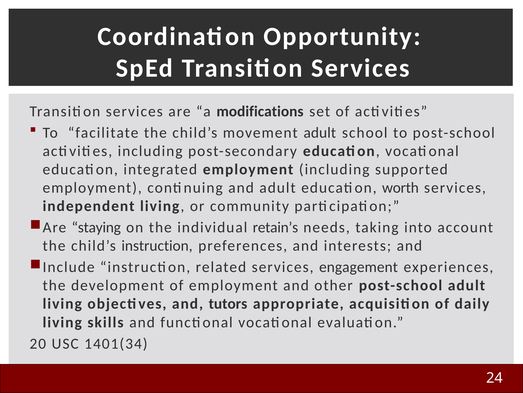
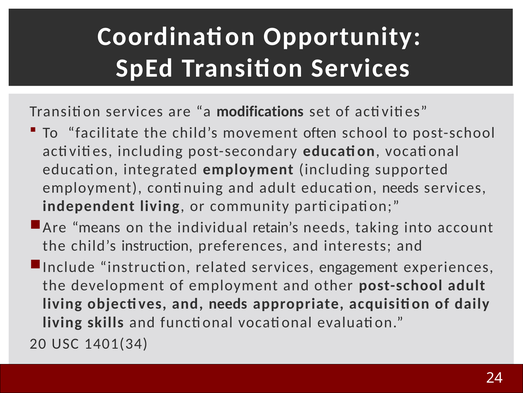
movement adult: adult -> often
education worth: worth -> needs
staying: staying -> means
and tutors: tutors -> needs
